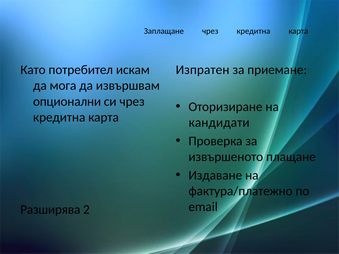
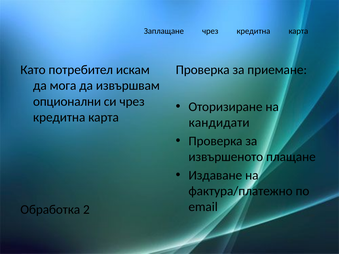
Изпратен at (203, 70): Изпратен -> Проверка
Разширява: Разширява -> Обработка
